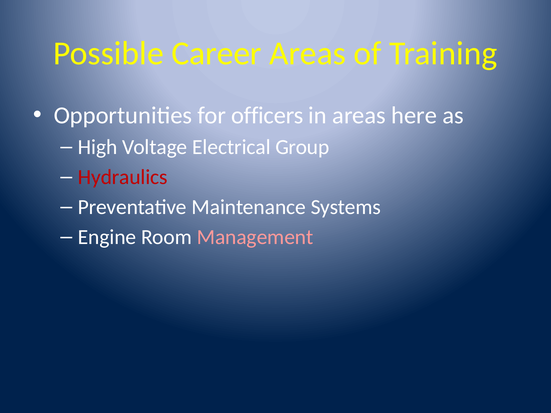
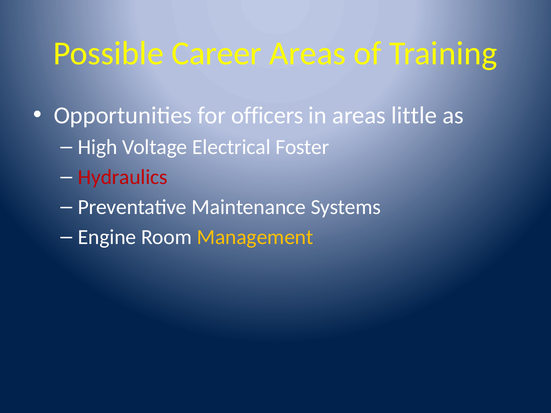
here: here -> little
Group: Group -> Foster
Management colour: pink -> yellow
